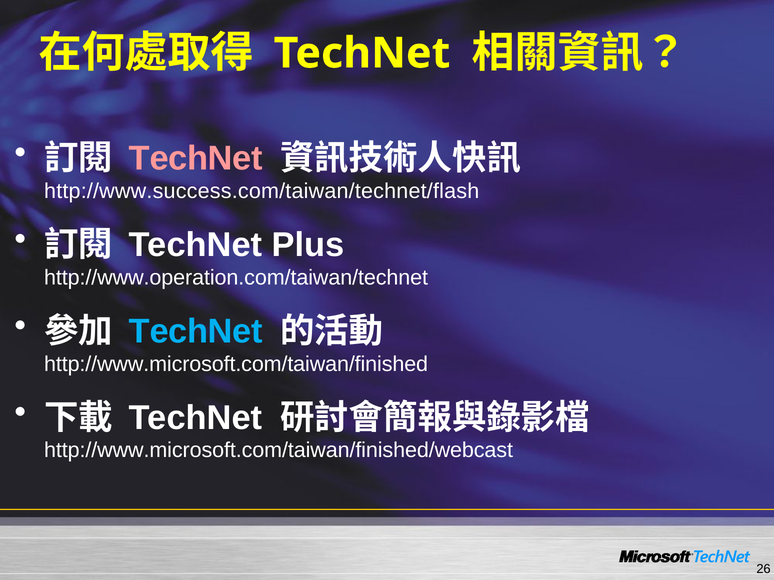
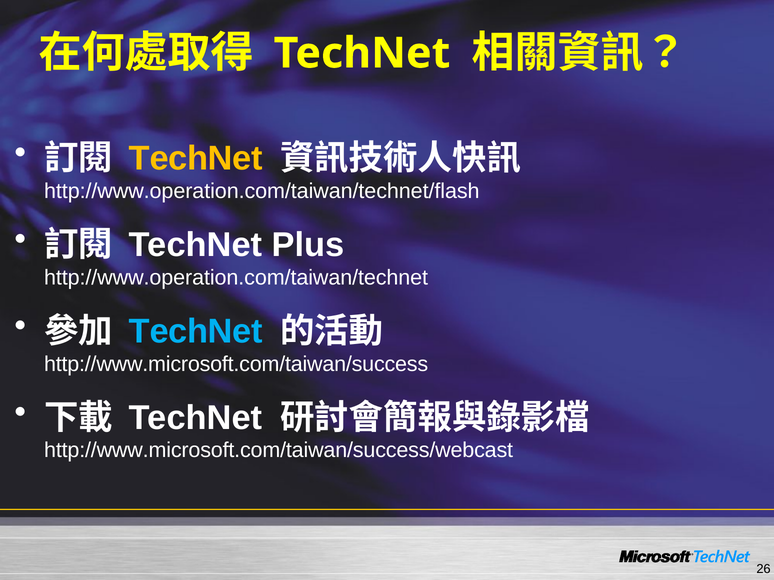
TechNet at (196, 159) colour: pink -> yellow
http://www.success.com/taiwan/technet/flash: http://www.success.com/taiwan/technet/flash -> http://www.operation.com/taiwan/technet/flash
http://www.microsoft.com/taiwan/finished: http://www.microsoft.com/taiwan/finished -> http://www.microsoft.com/taiwan/success
http://www.microsoft.com/taiwan/finished/webcast: http://www.microsoft.com/taiwan/finished/webcast -> http://www.microsoft.com/taiwan/success/webcast
